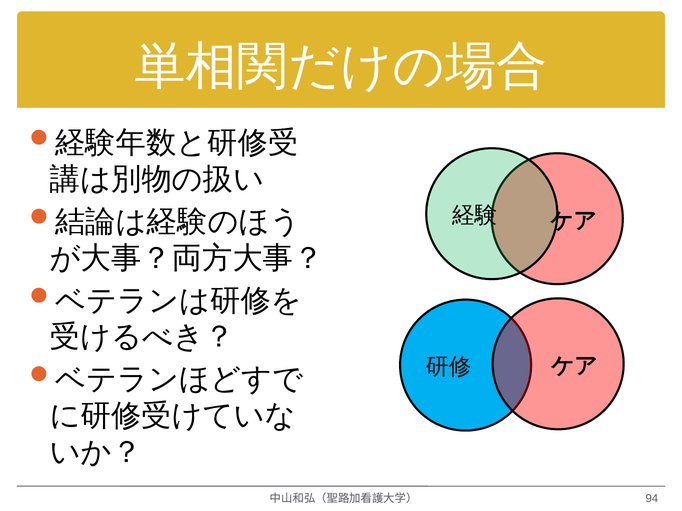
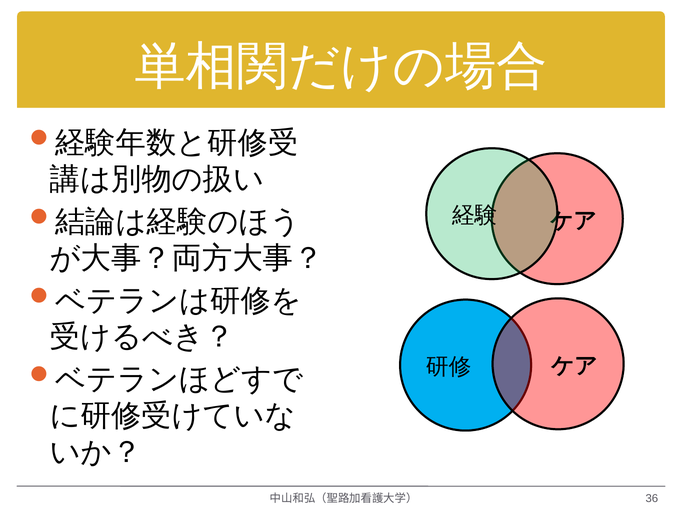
94: 94 -> 36
